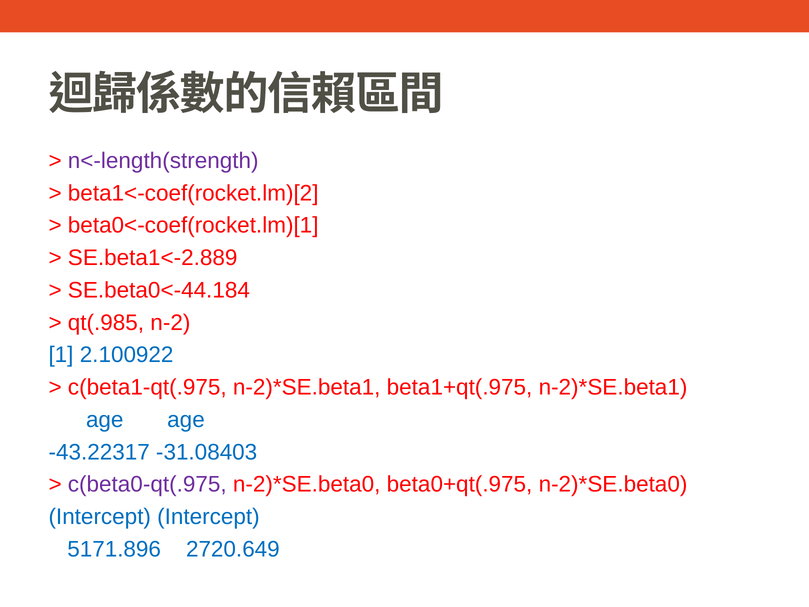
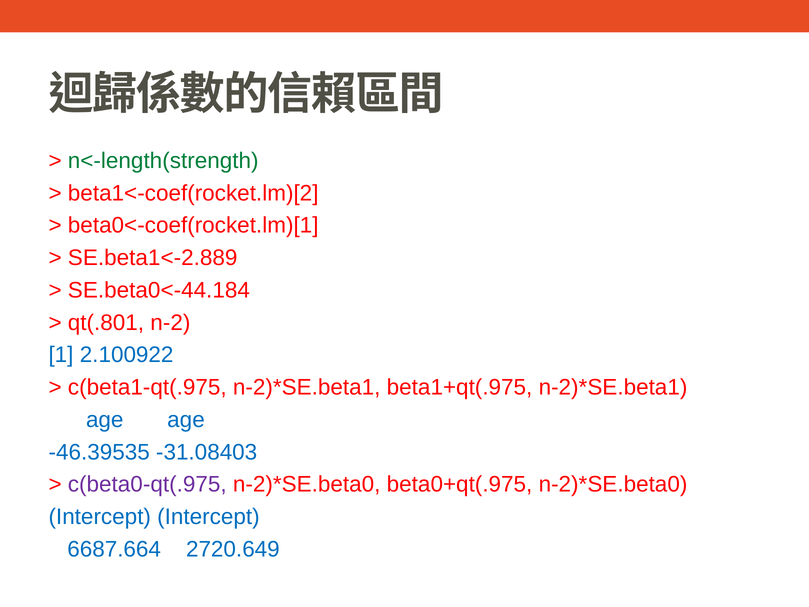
n<-length(strength colour: purple -> green
qt(.985: qt(.985 -> qt(.801
-43.22317: -43.22317 -> -46.39535
5171.896: 5171.896 -> 6687.664
